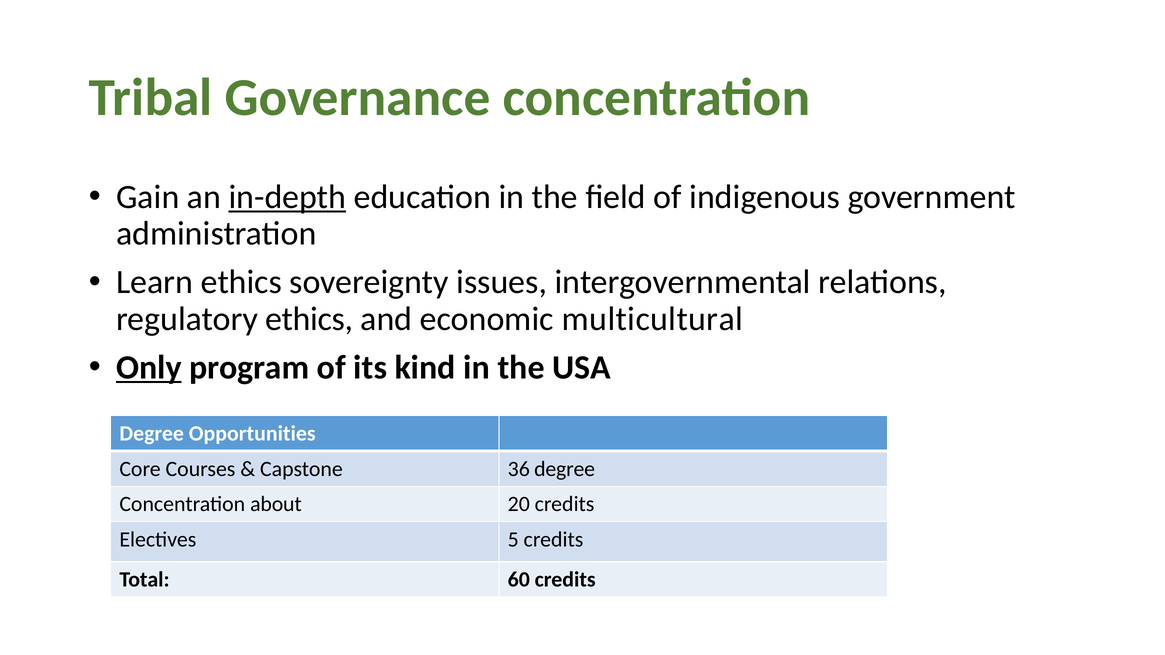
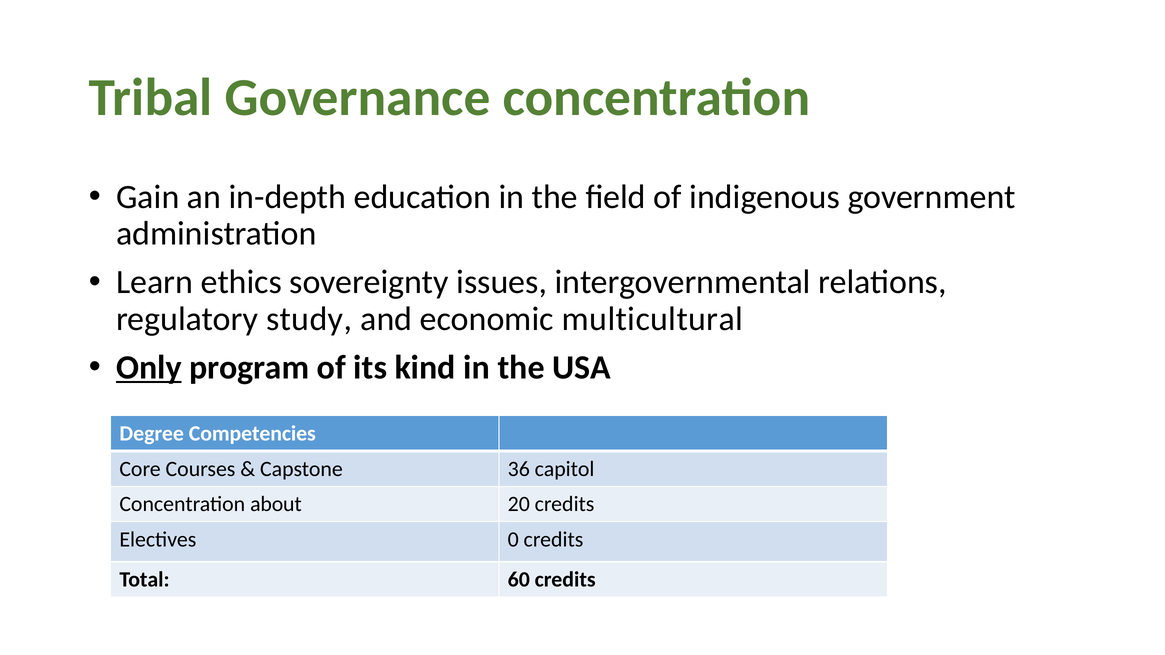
in-depth underline: present -> none
regulatory ethics: ethics -> study
Opportunities: Opportunities -> Competencies
36 degree: degree -> capitol
5: 5 -> 0
